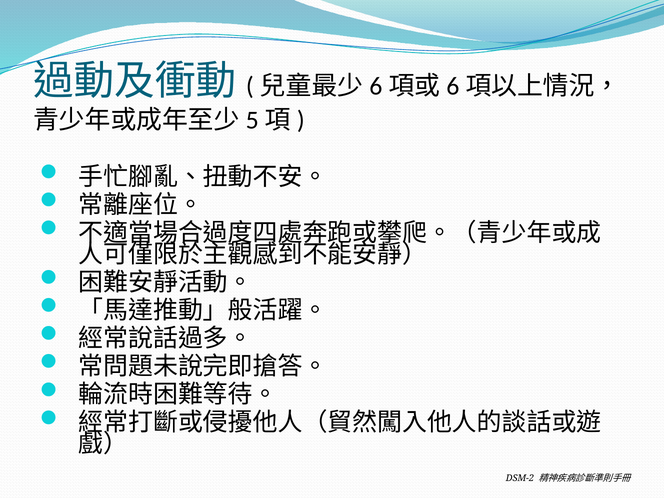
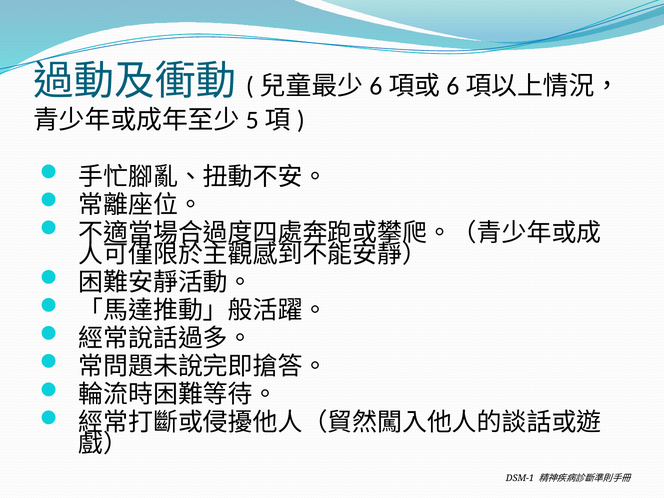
DSM-2: DSM-2 -> DSM-1
